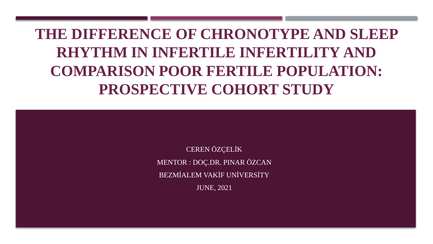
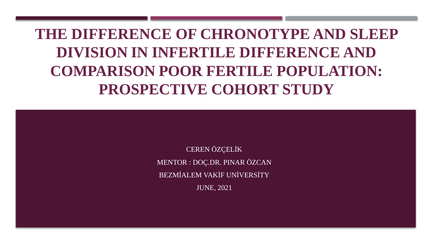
RHYTHM: RHYTHM -> DIVISION
INFERTILE INFERTILITY: INFERTILITY -> DIFFERENCE
